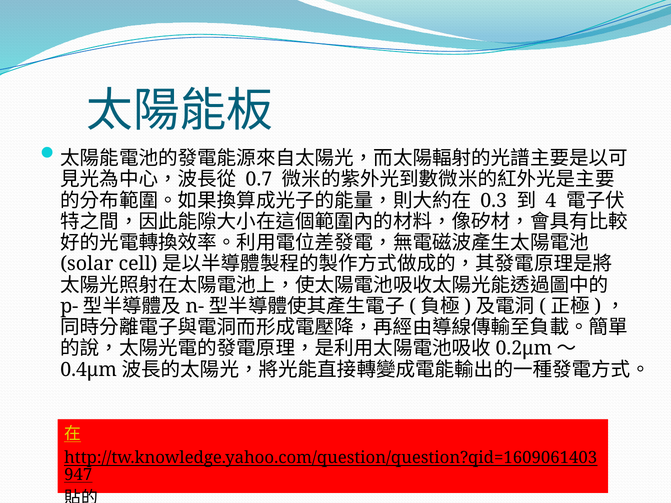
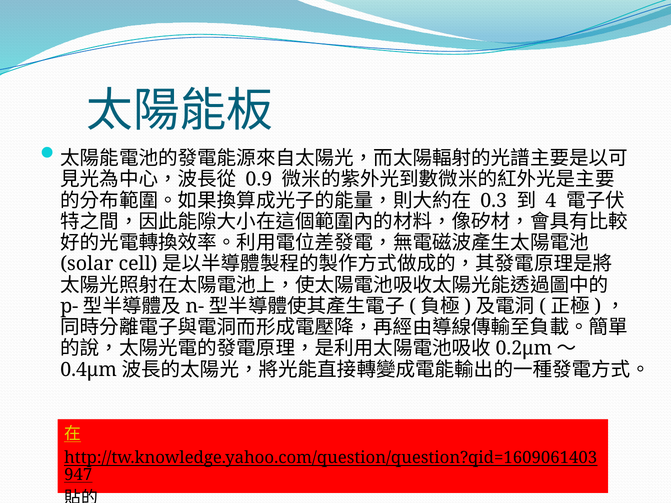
0.7: 0.7 -> 0.9
